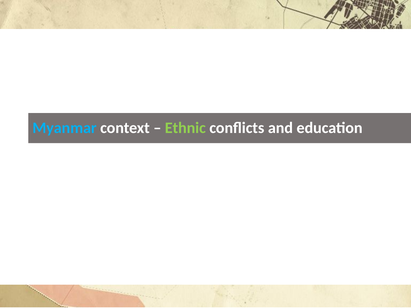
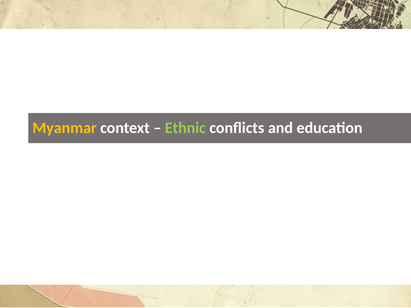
Myanmar colour: light blue -> yellow
